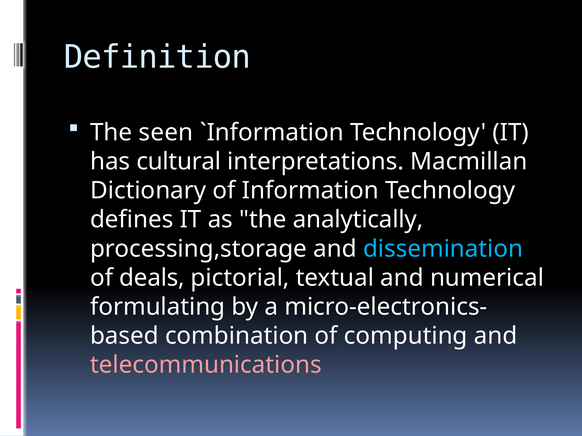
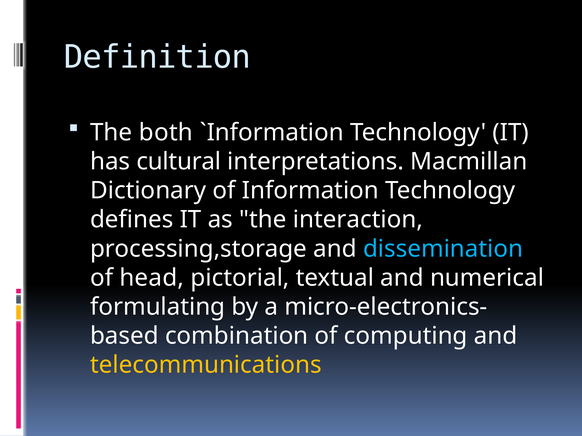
seen: seen -> both
analytically: analytically -> interaction
deals: deals -> head
telecommunications colour: pink -> yellow
